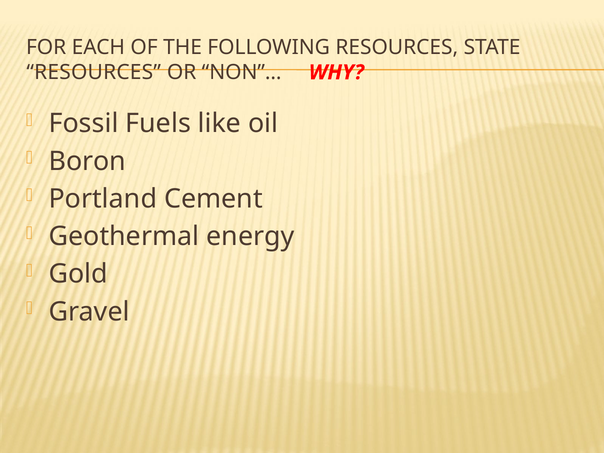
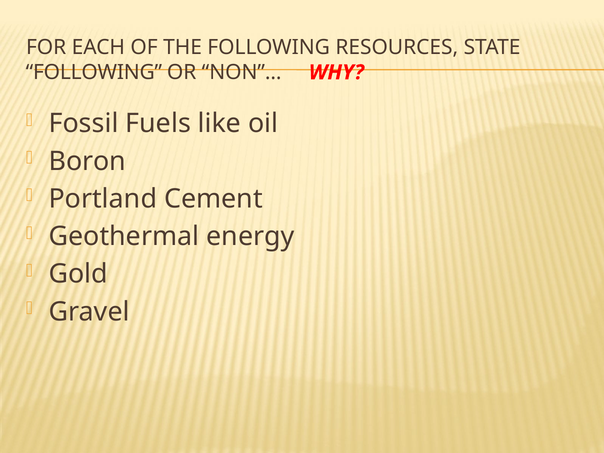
RESOURCES at (94, 72): RESOURCES -> FOLLOWING
